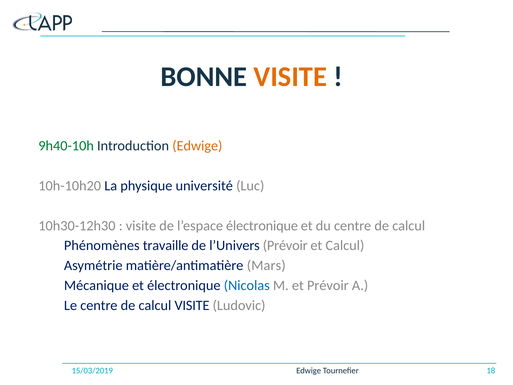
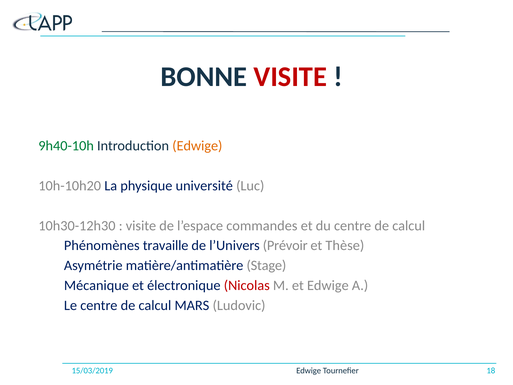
VISITE at (290, 77) colour: orange -> red
l’espace électronique: électronique -> commandes
et Calcul: Calcul -> Thèse
Mars: Mars -> Stage
Nicolas colour: blue -> red
et Prévoir: Prévoir -> Edwige
calcul VISITE: VISITE -> MARS
